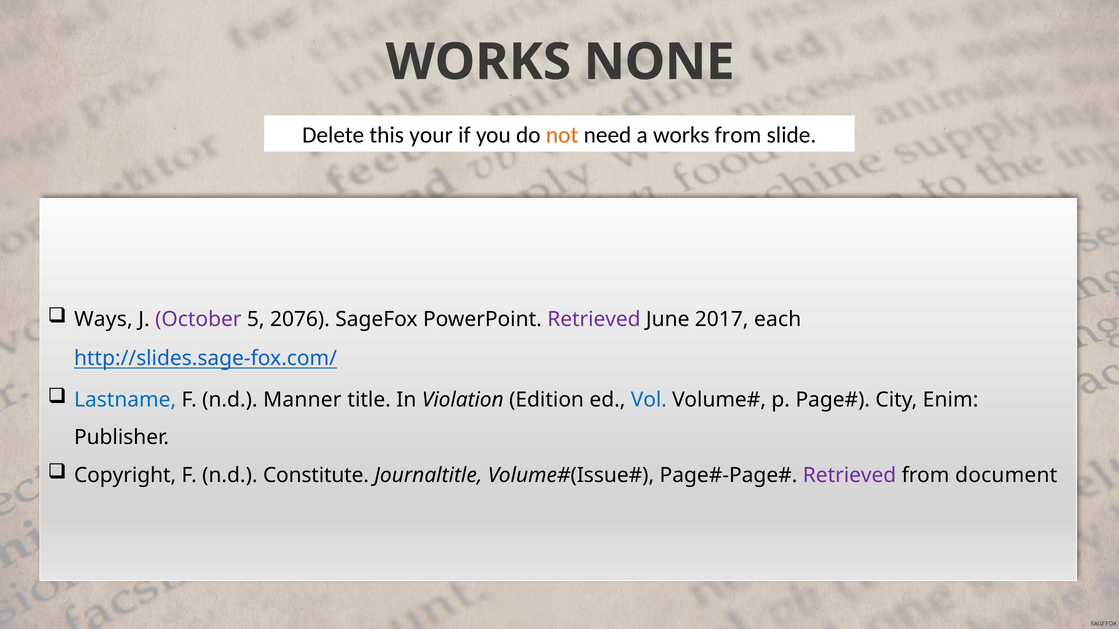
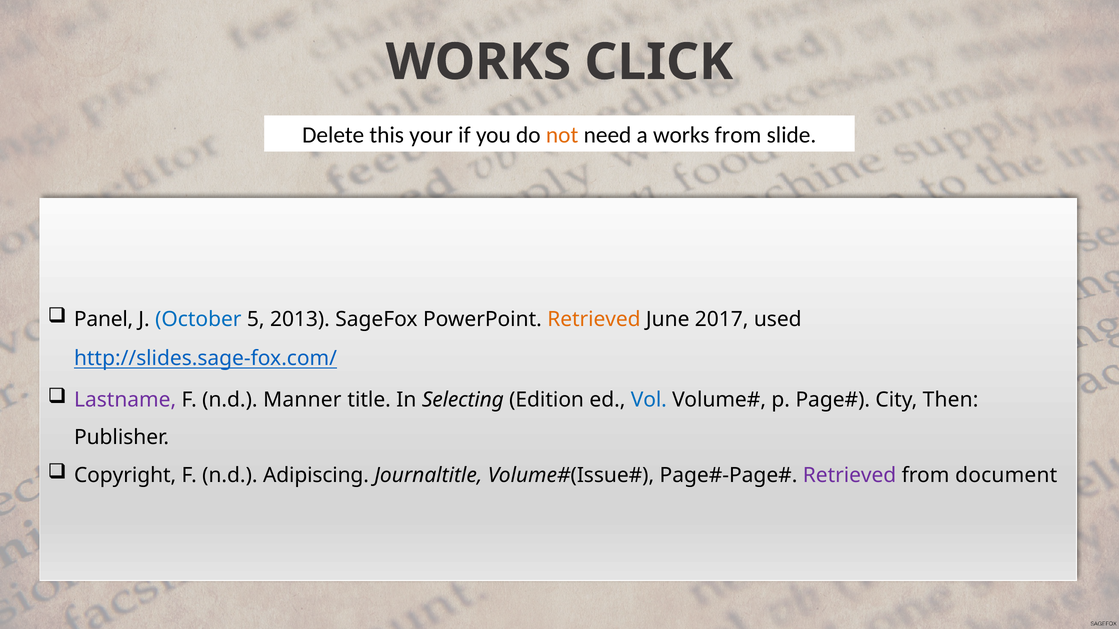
NONE: NONE -> CLICK
Ways: Ways -> Panel
October colour: purple -> blue
2076: 2076 -> 2013
Retrieved at (594, 319) colour: purple -> orange
each: each -> used
Lastname colour: blue -> purple
Violation: Violation -> Selecting
Enim: Enim -> Then
Constitute: Constitute -> Adipiscing
